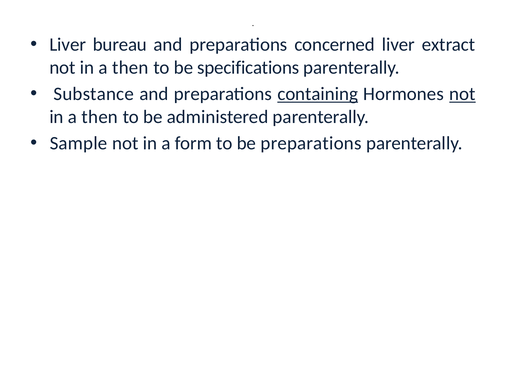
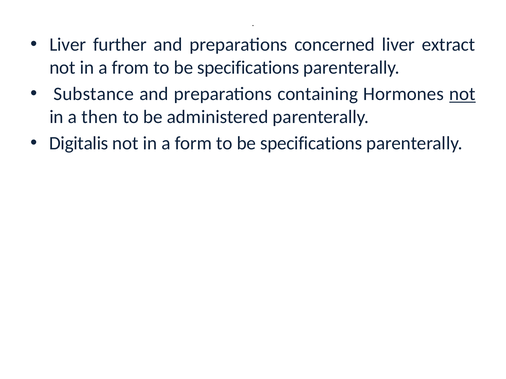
bureau: bureau -> further
then at (130, 68): then -> from
containing underline: present -> none
Sample: Sample -> Digitalis
form to be preparations: preparations -> specifications
